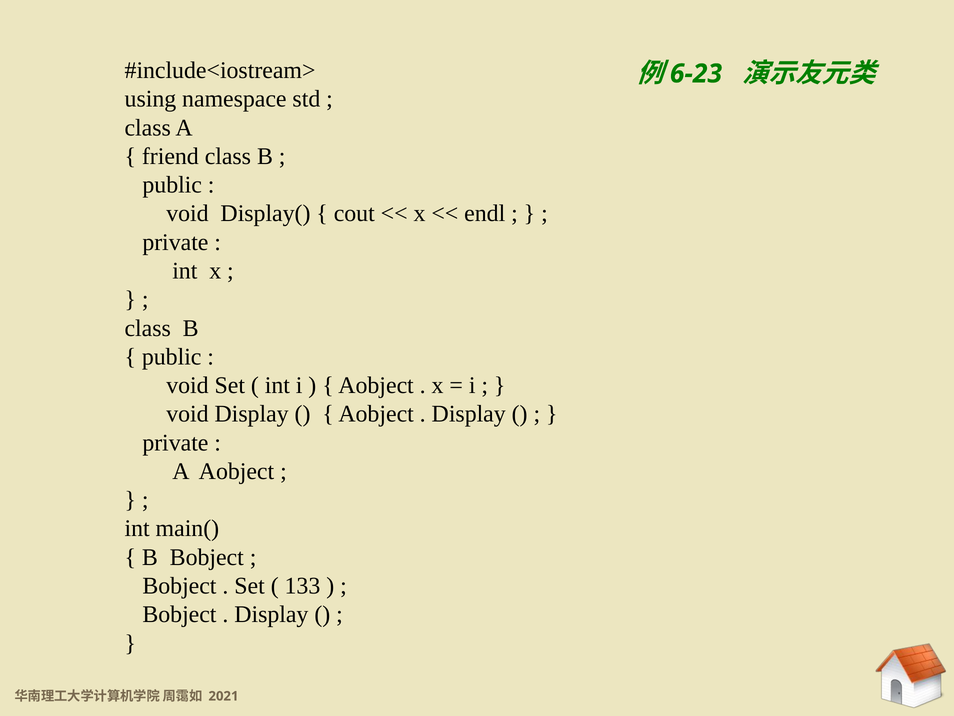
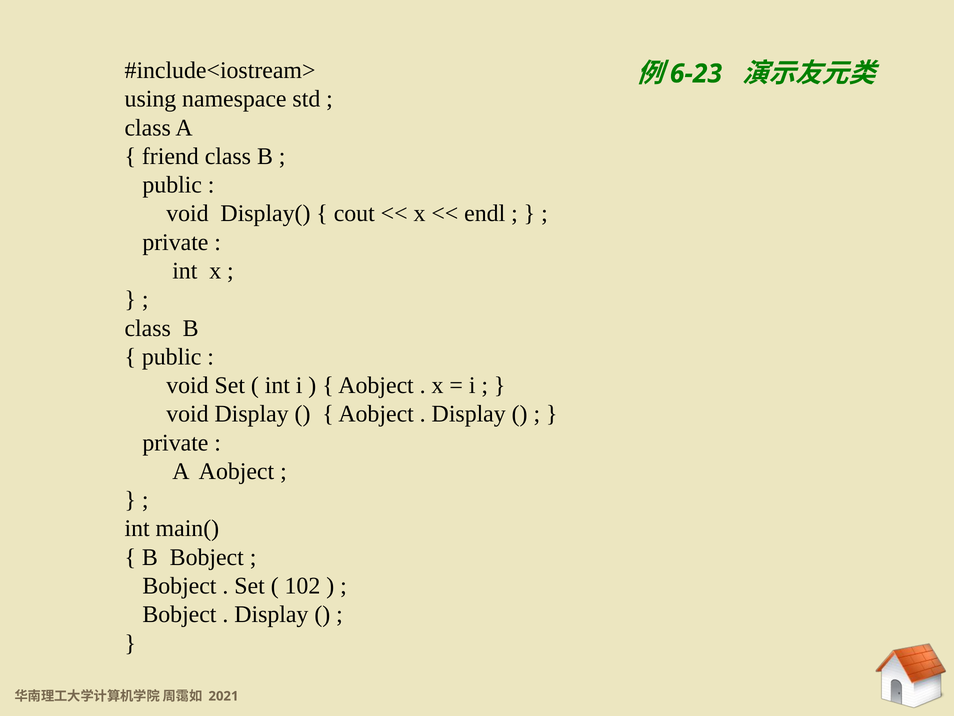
133: 133 -> 102
